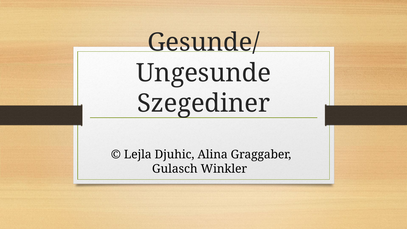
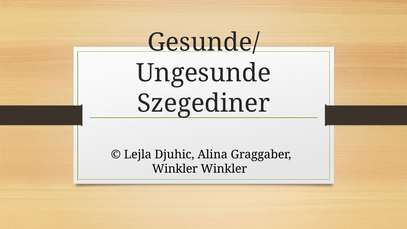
Gulasch at (175, 169): Gulasch -> Winkler
